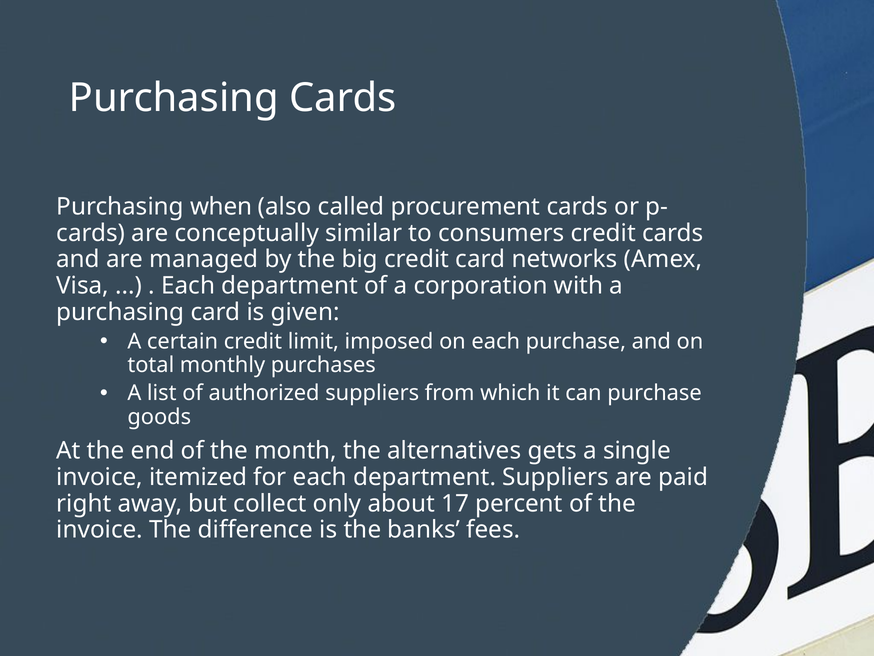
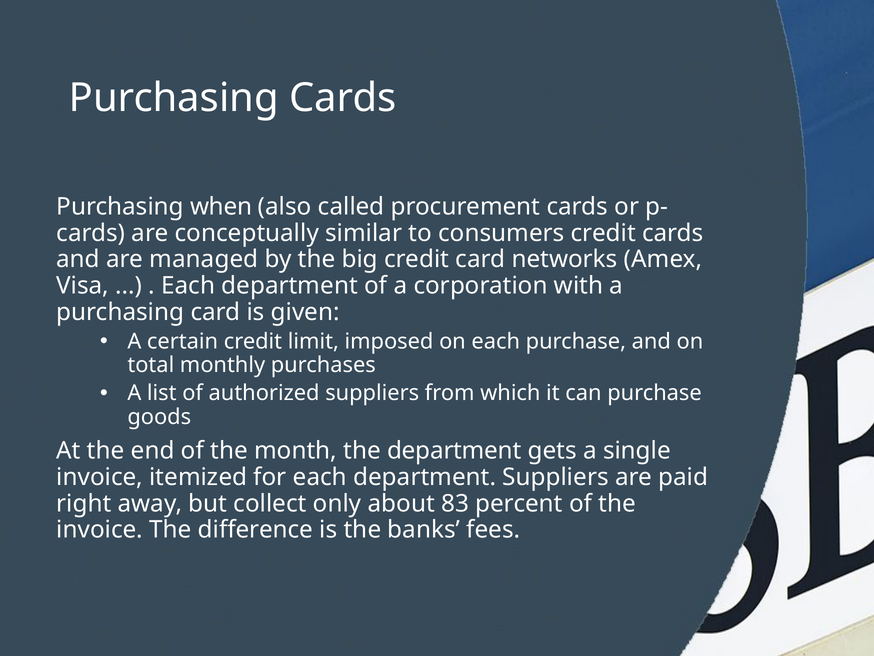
the alternatives: alternatives -> department
17: 17 -> 83
